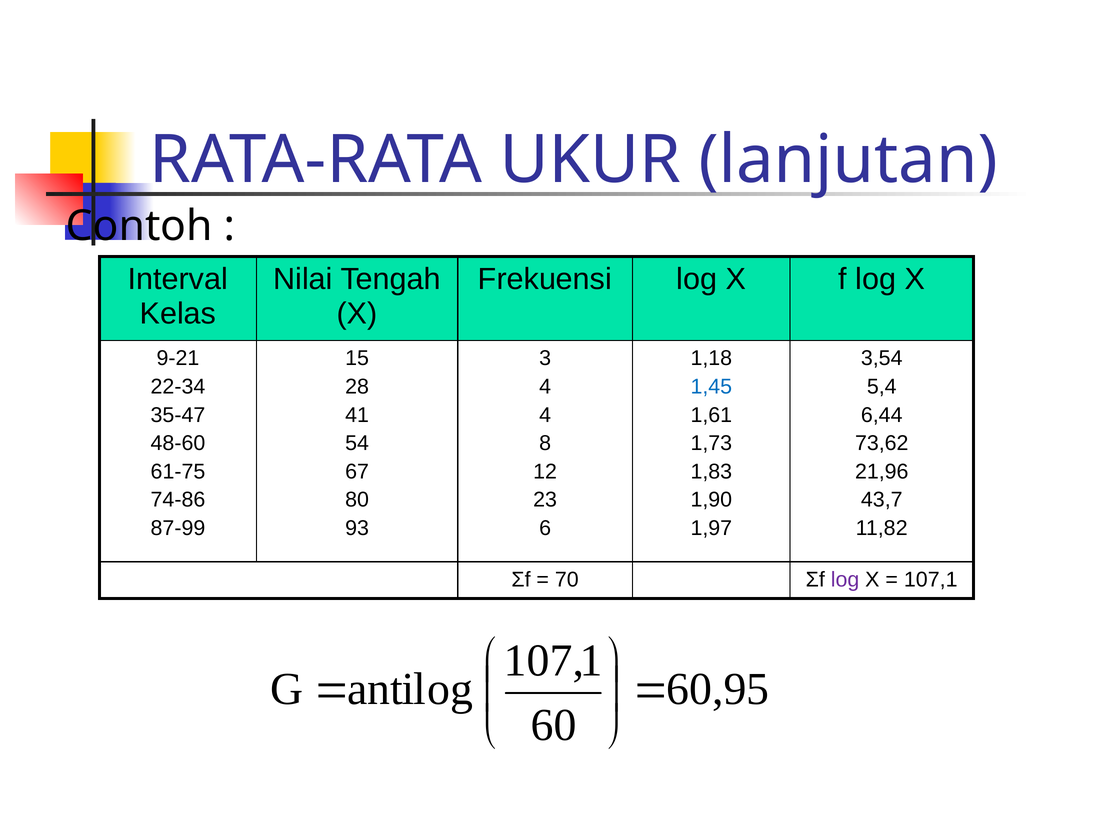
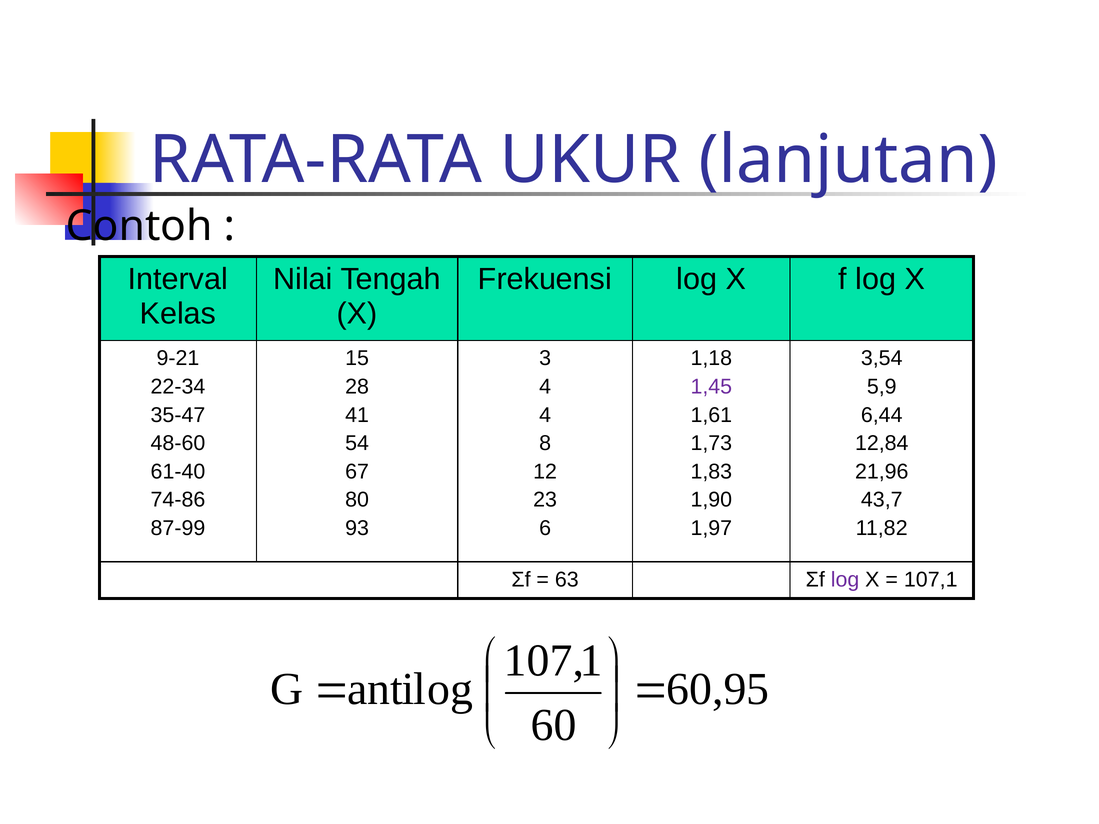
1,45 colour: blue -> purple
5,4: 5,4 -> 5,9
73,62: 73,62 -> 12,84
61-75: 61-75 -> 61-40
70: 70 -> 63
